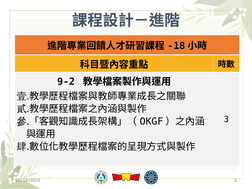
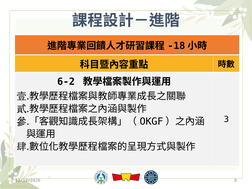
9-2: 9-2 -> 6-2
